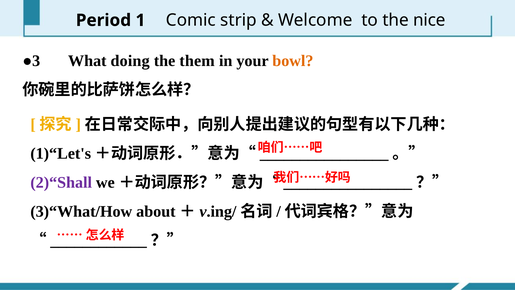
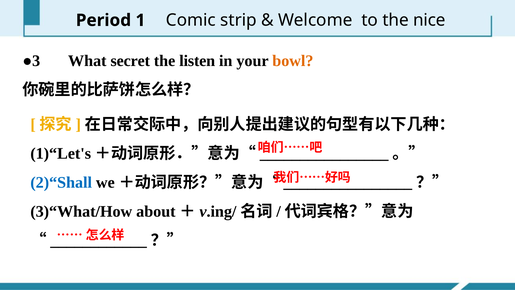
doing: doing -> secret
them: them -> listen
2)“Shall colour: purple -> blue
